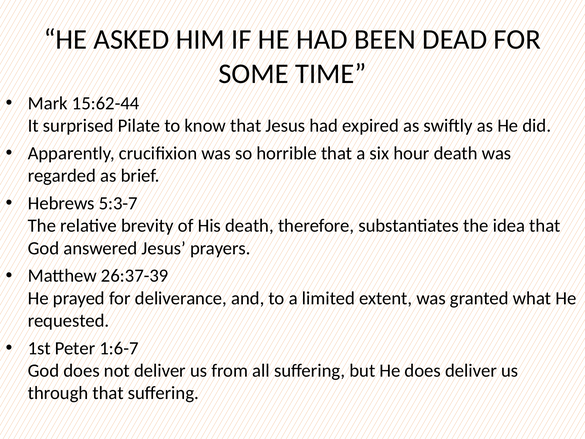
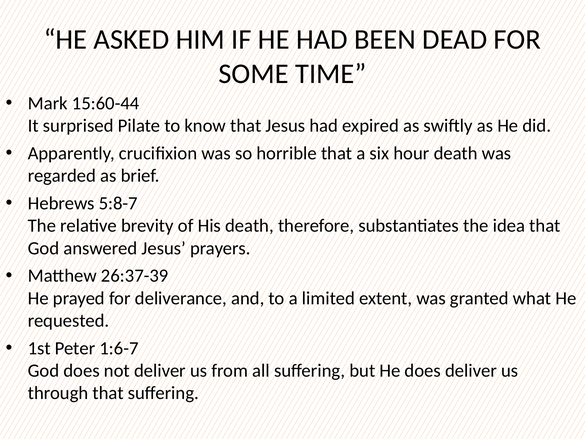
15:62-44: 15:62-44 -> 15:60-44
5:3-7: 5:3-7 -> 5:8-7
